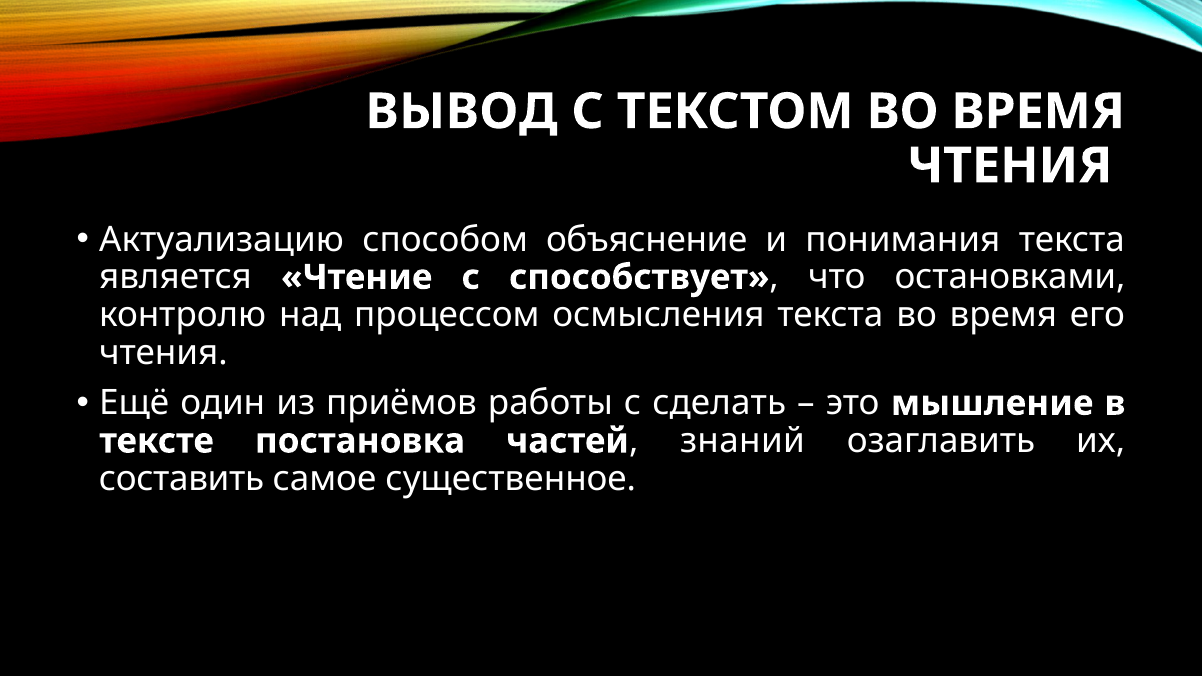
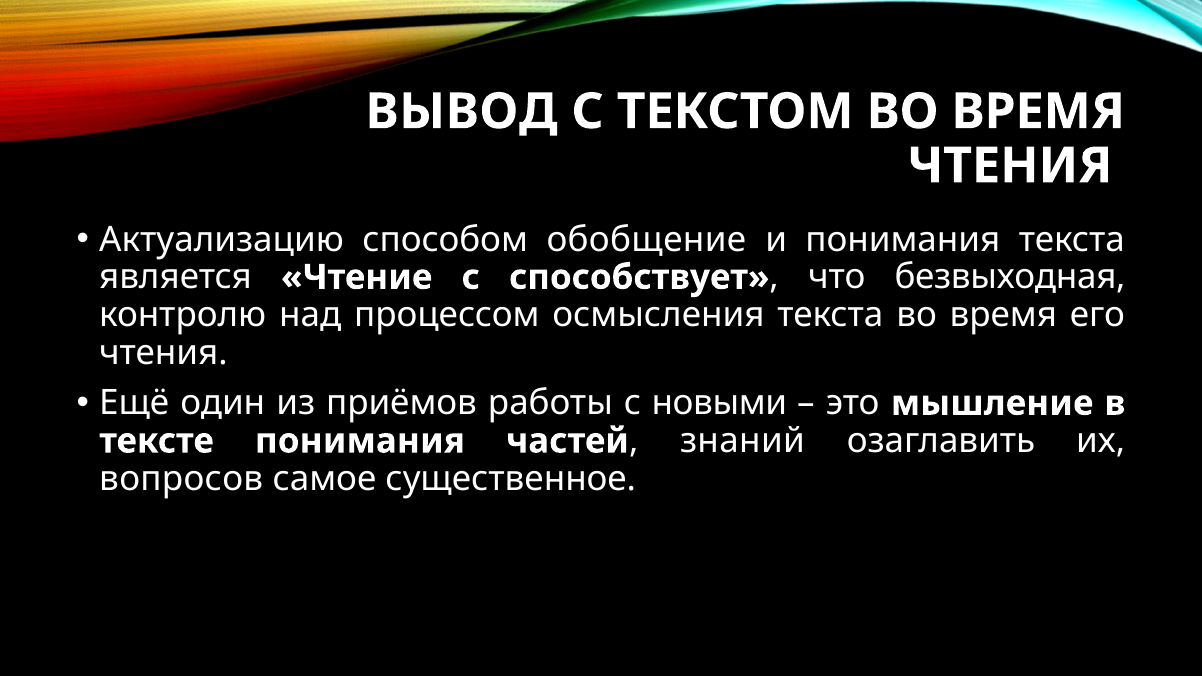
объяснение: объяснение -> обобщение
остановками: остановками -> безвыходная
сделать: сделать -> новыми
тексте постановка: постановка -> понимания
составить: составить -> вопросов
